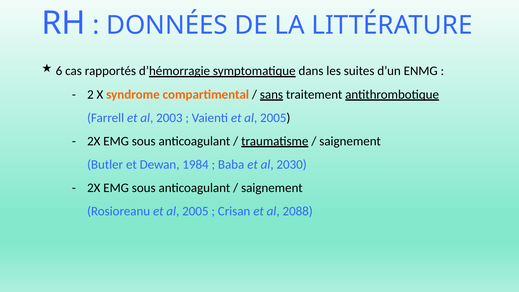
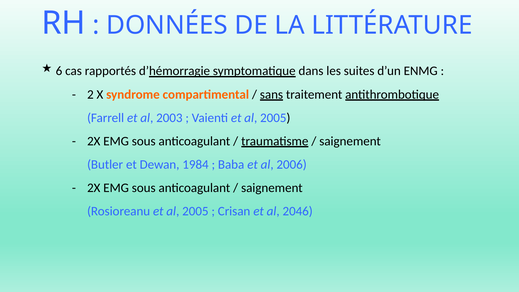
2030: 2030 -> 2006
2088: 2088 -> 2046
